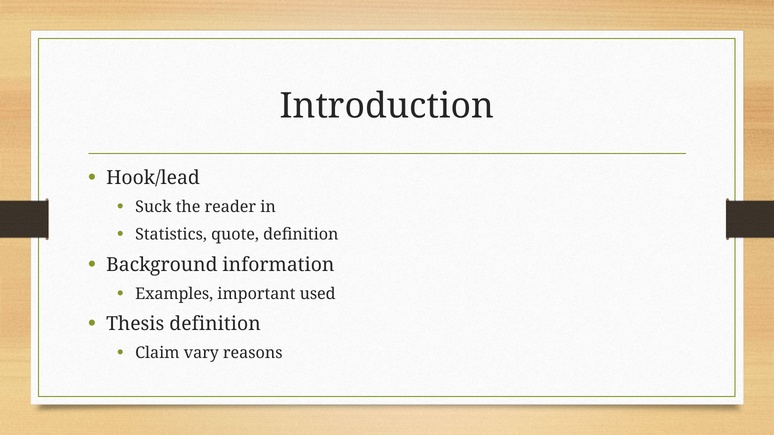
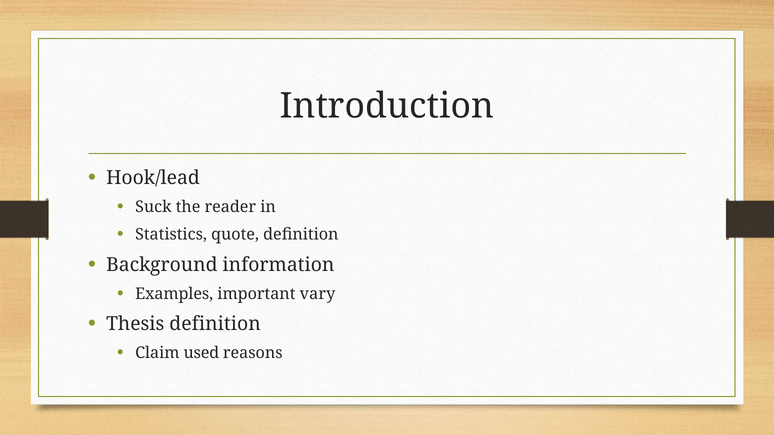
used: used -> vary
vary: vary -> used
